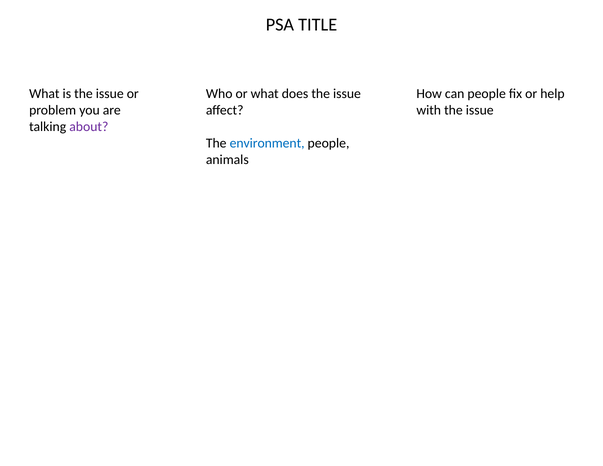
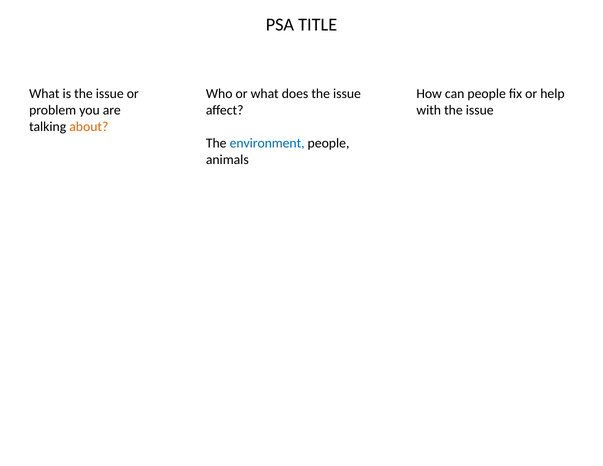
about colour: purple -> orange
